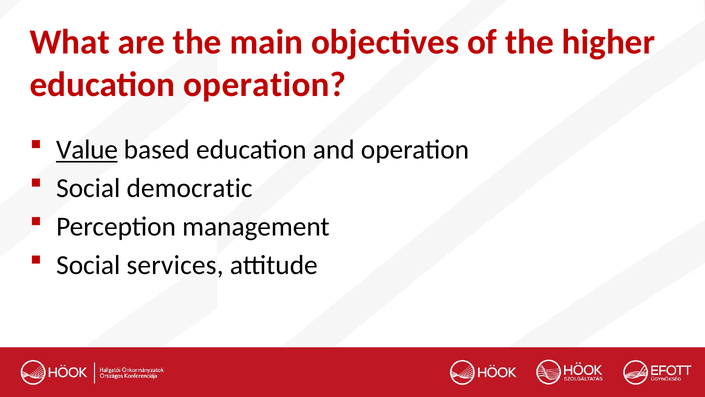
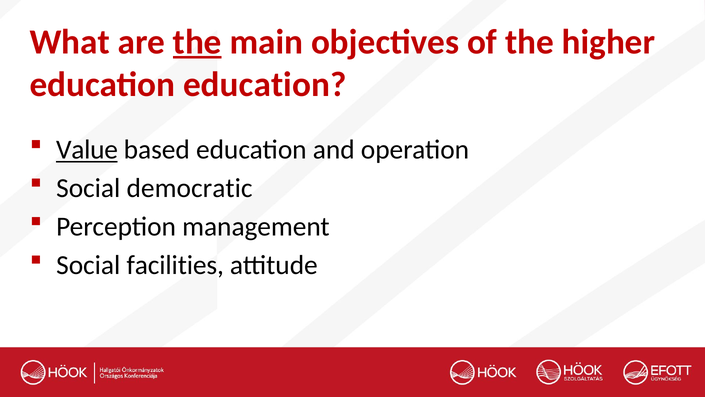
the at (197, 42) underline: none -> present
education operation: operation -> education
services: services -> facilities
